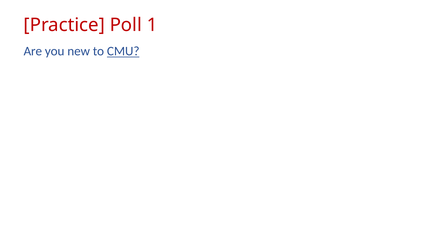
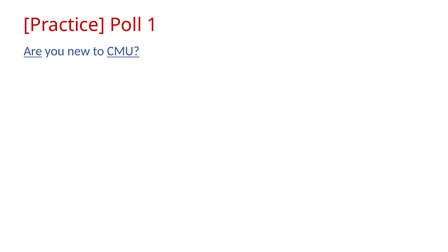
Are underline: none -> present
